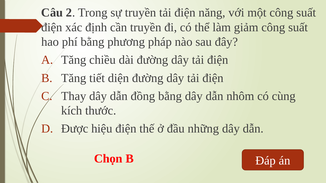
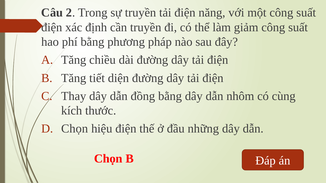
Được at (75, 129): Được -> Chọn
